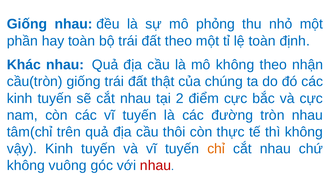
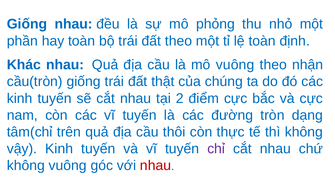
mô không: không -> vuông
tròn nhau: nhau -> dạng
chỉ colour: orange -> purple
